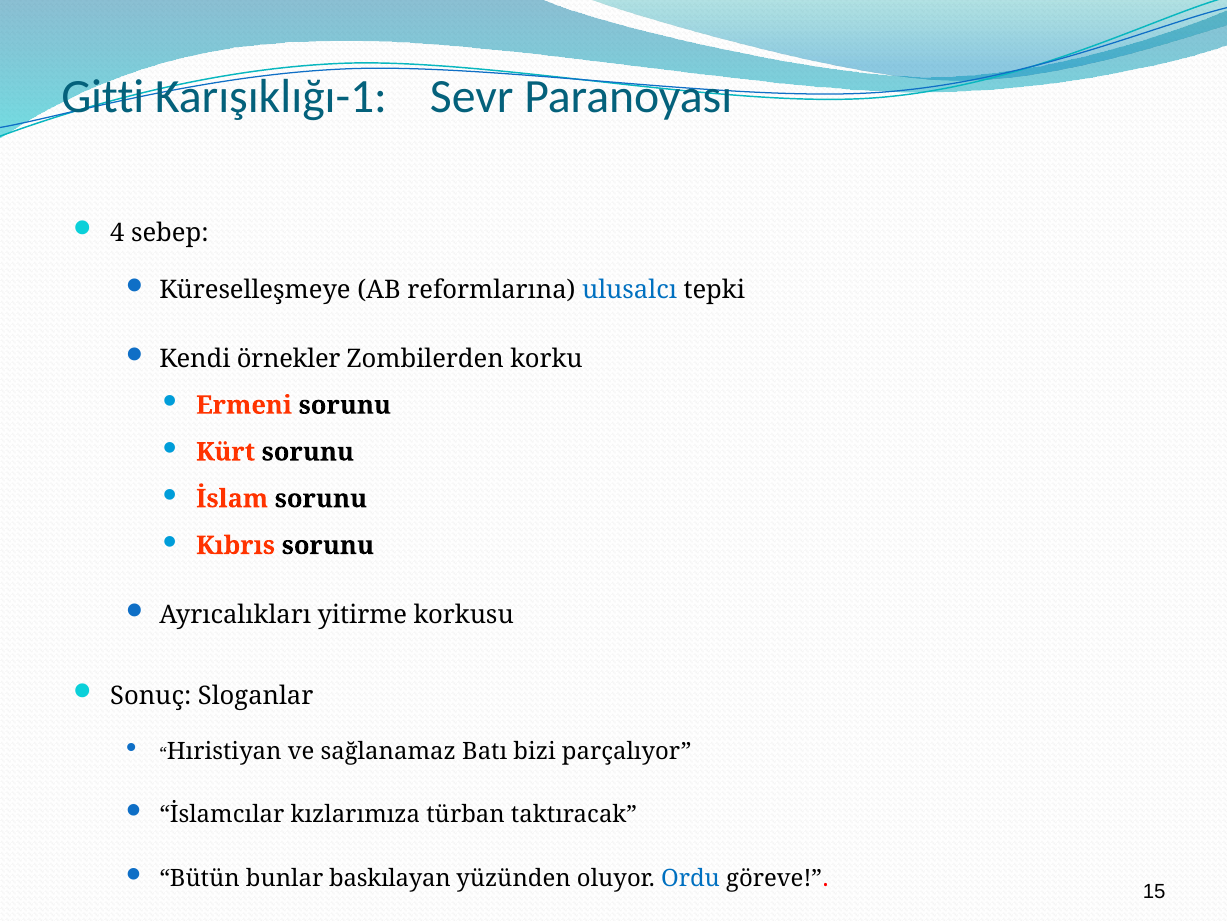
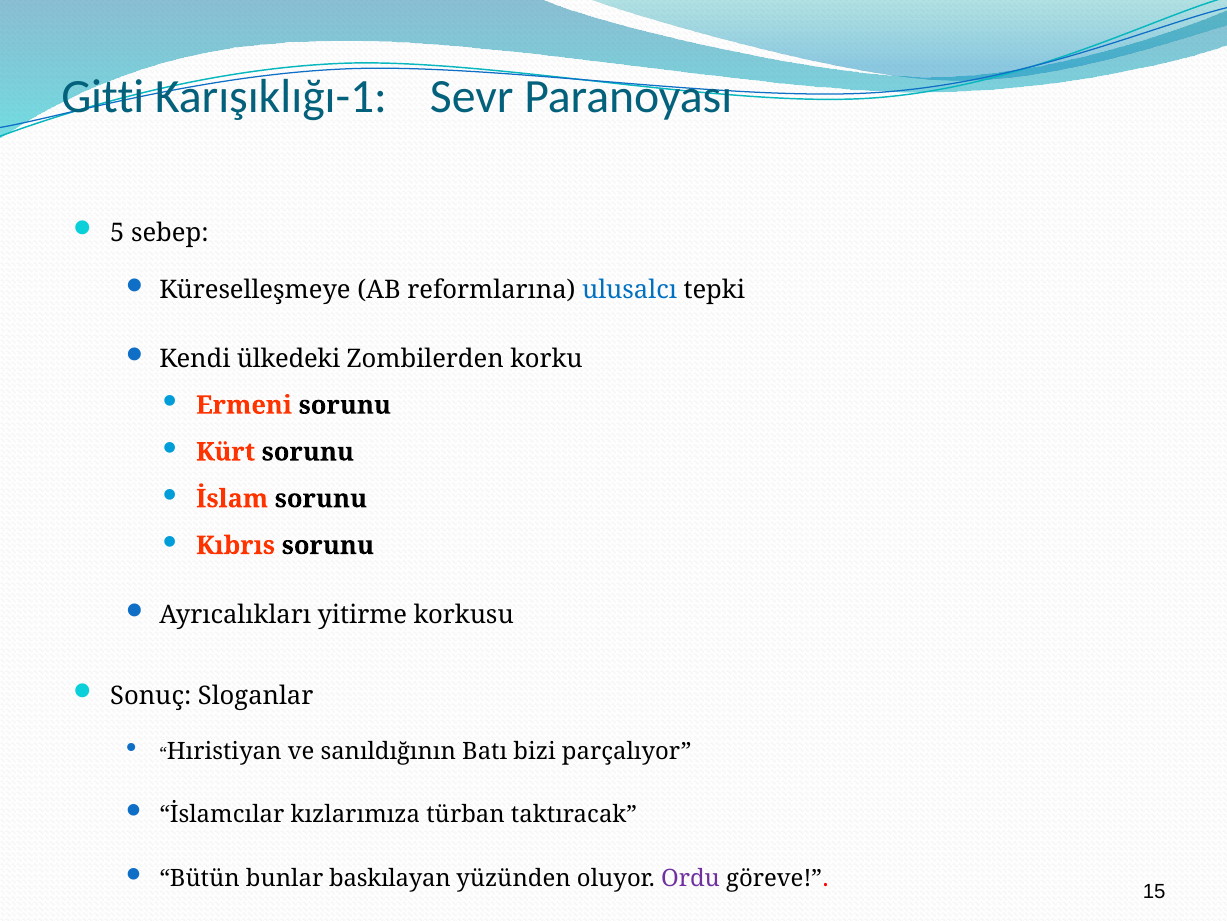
4: 4 -> 5
örnekler: örnekler -> ülkedeki
sağlanamaz: sağlanamaz -> sanıldığının
Ordu colour: blue -> purple
